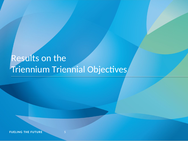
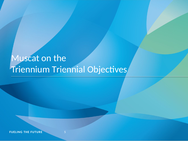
Results: Results -> Muscat
